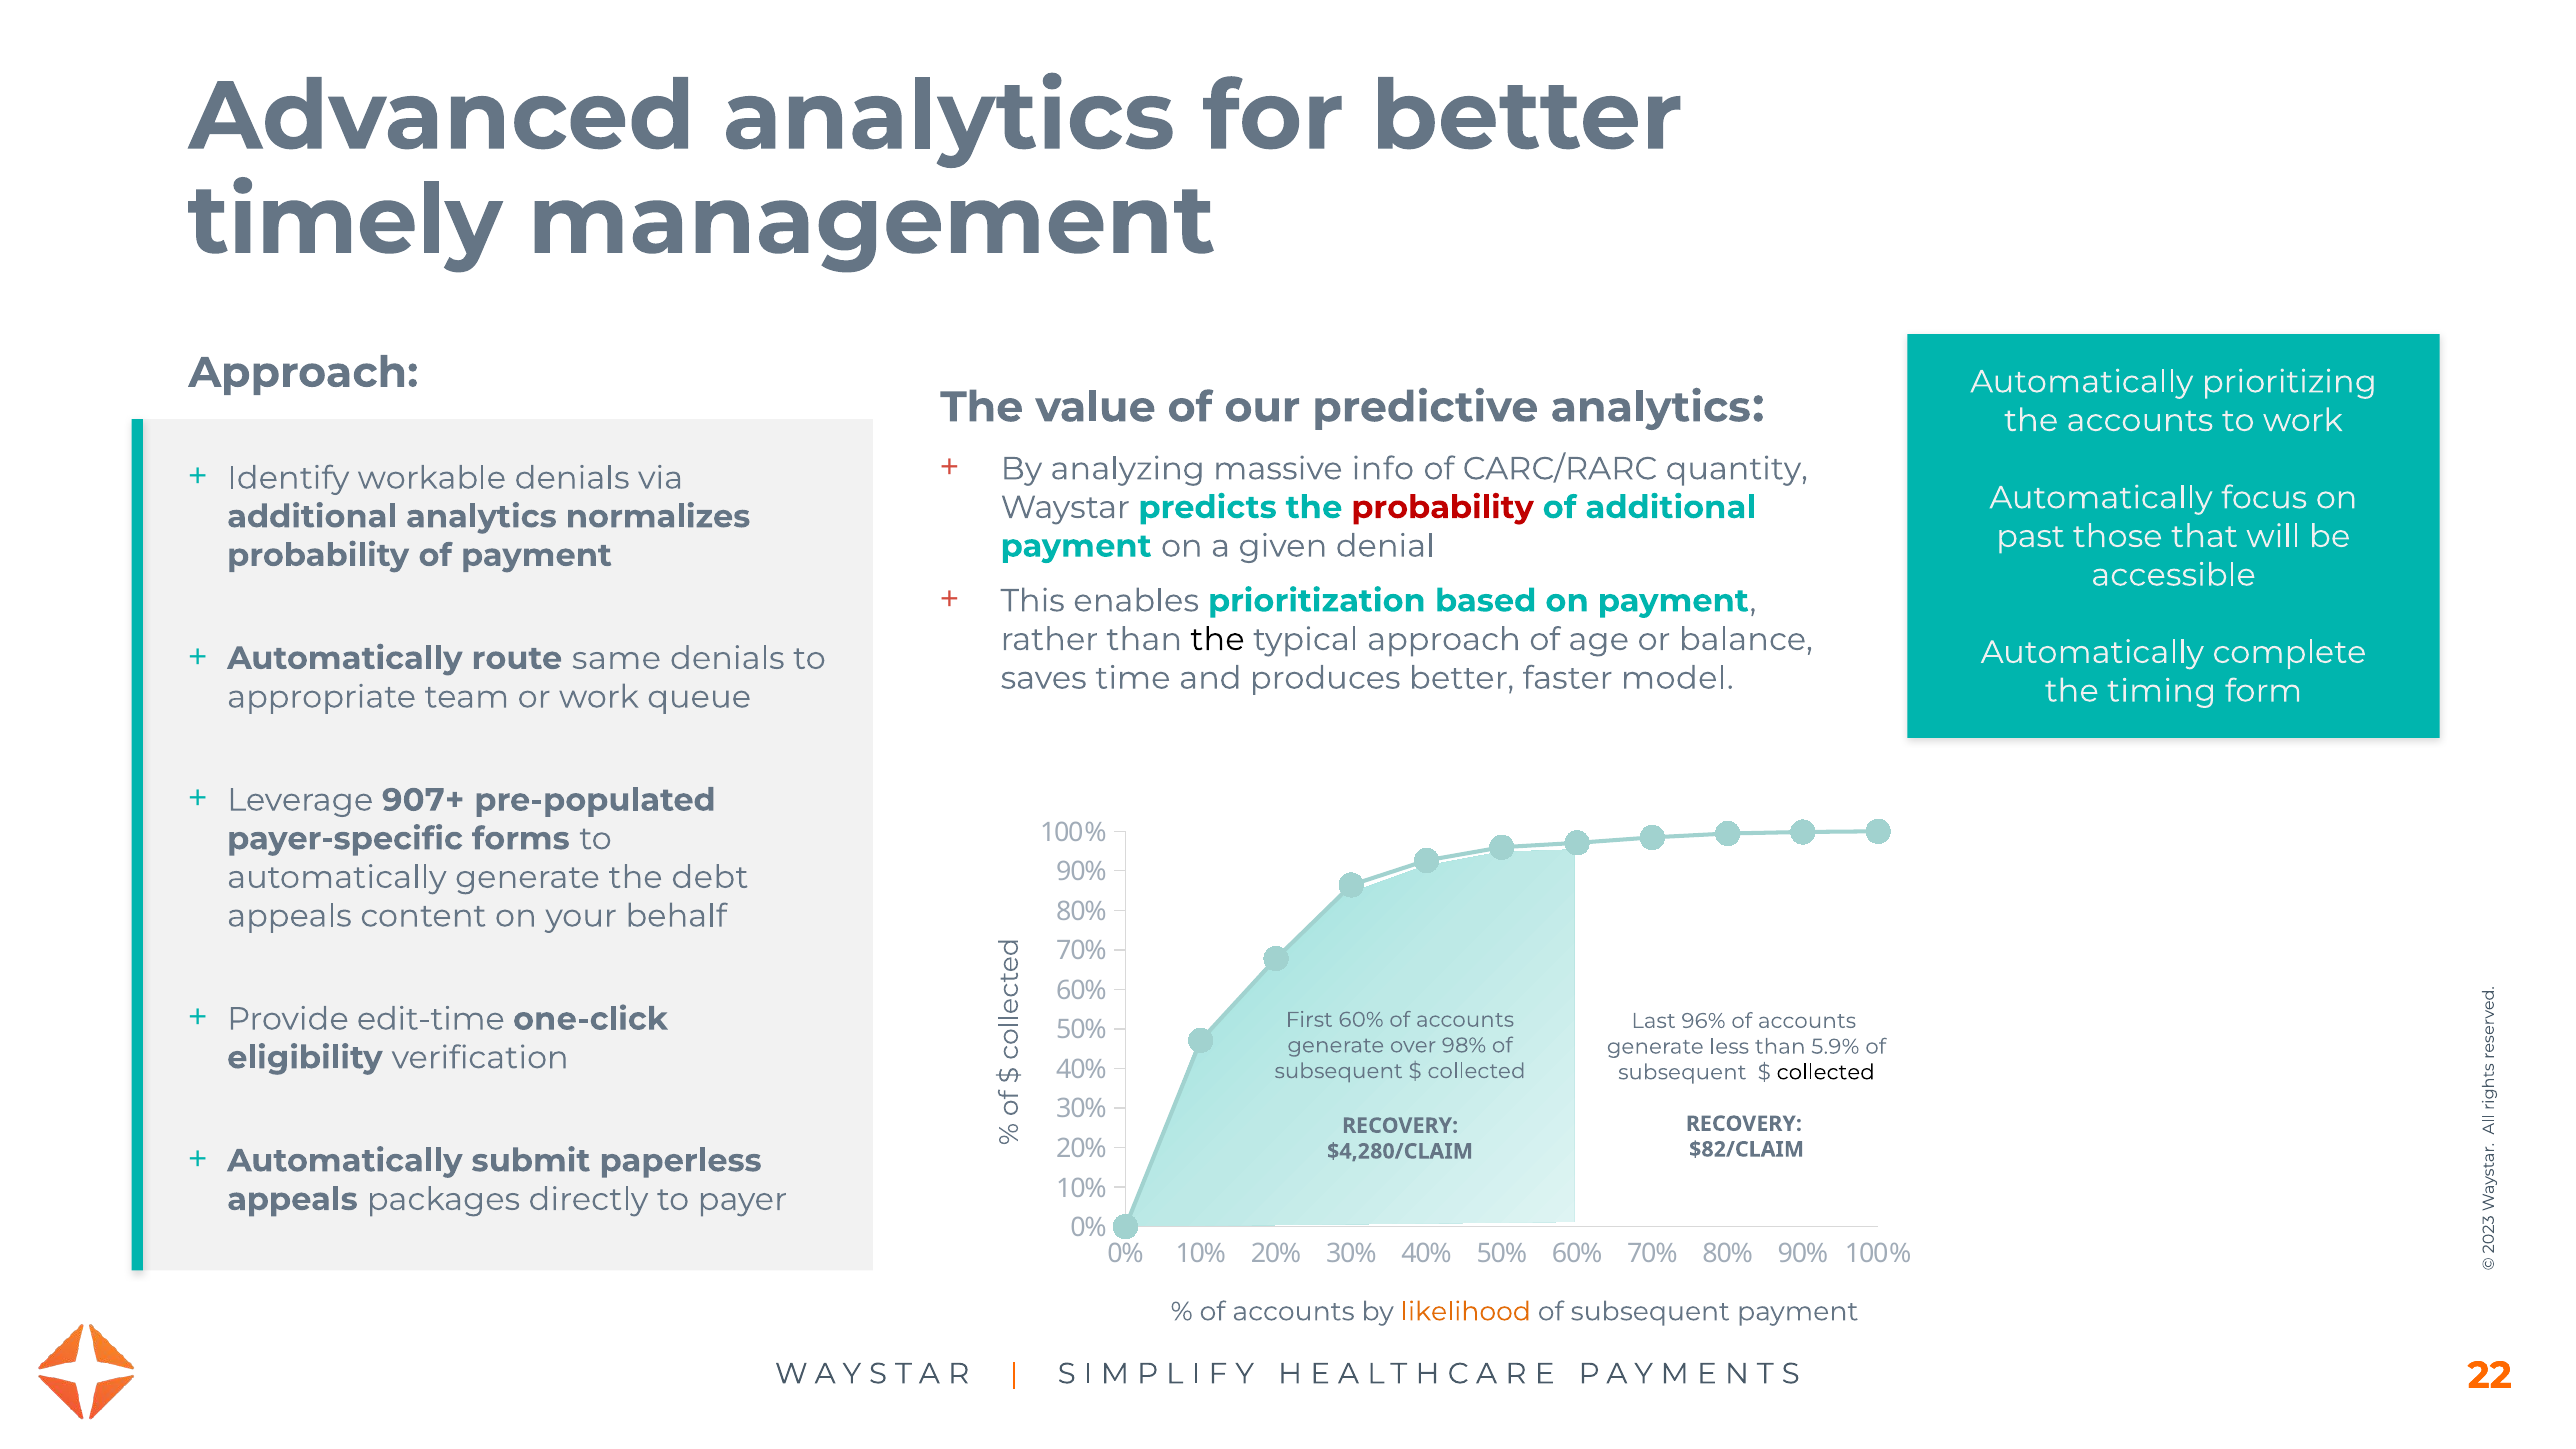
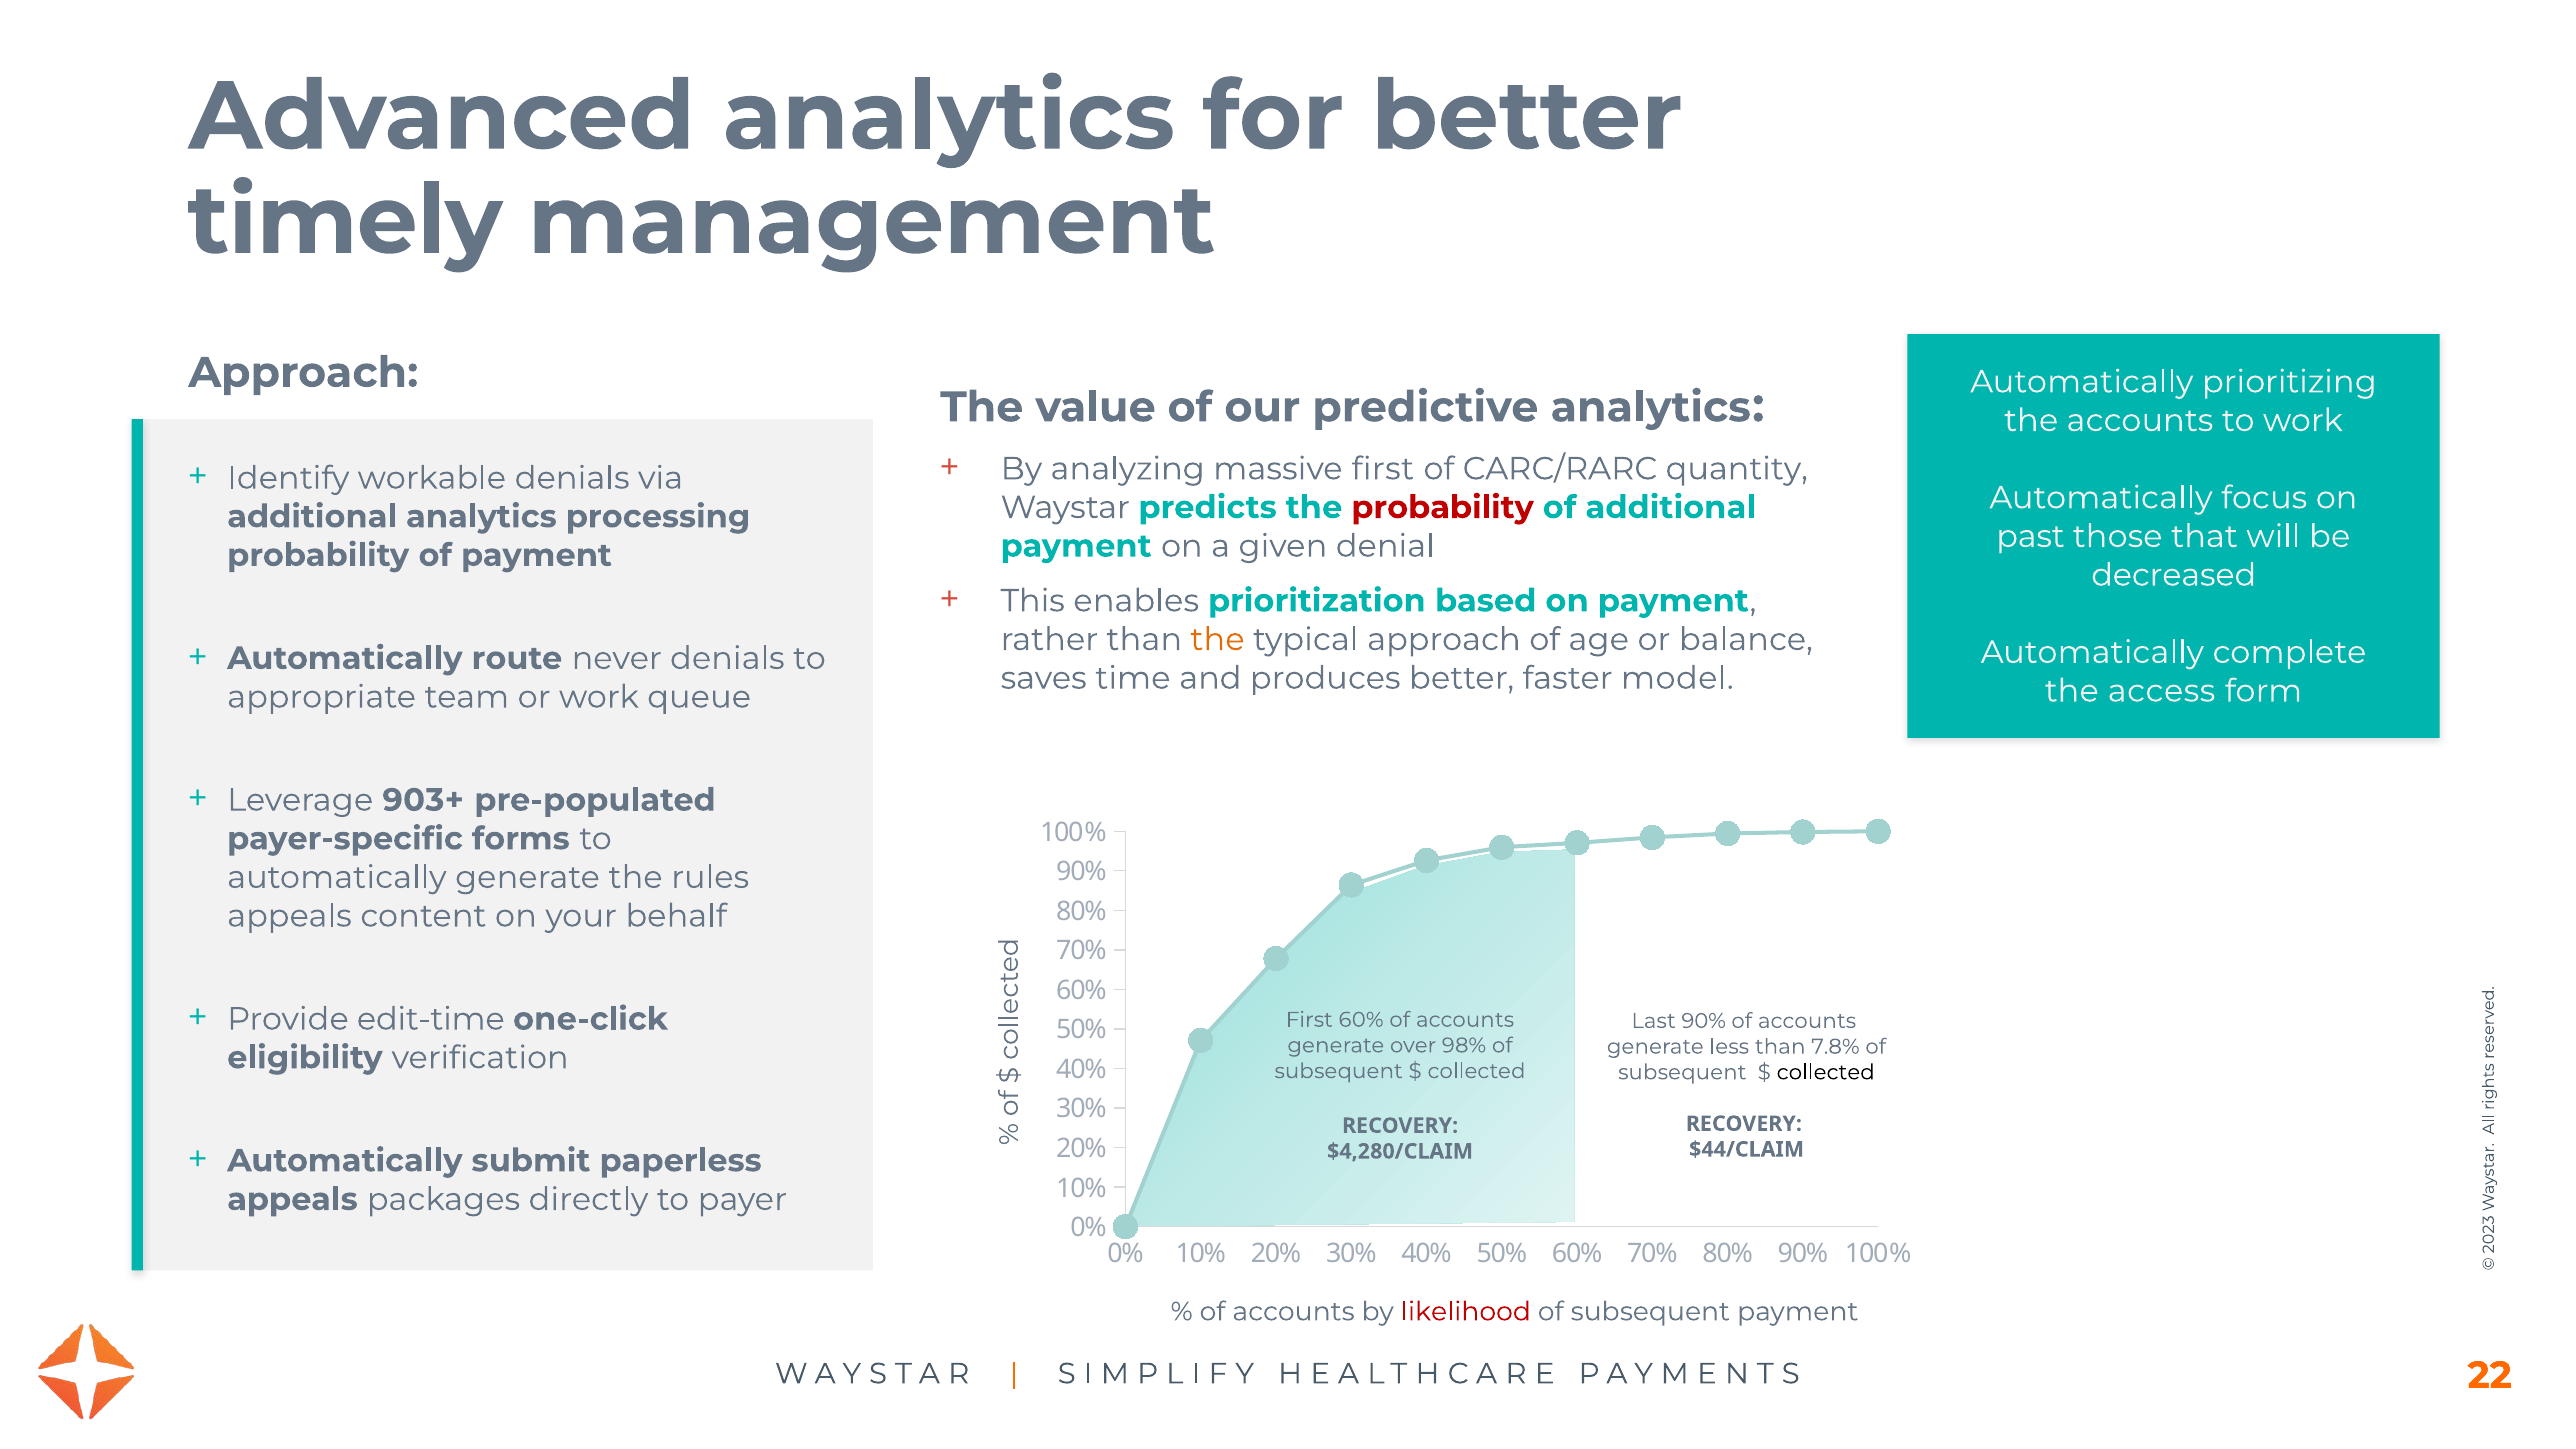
massive info: info -> first
normalizes: normalizes -> processing
accessible: accessible -> decreased
the at (1218, 639) colour: black -> orange
same: same -> never
timing: timing -> access
907+: 907+ -> 903+
debt: debt -> rules
Last 96%: 96% -> 90%
5.9%: 5.9% -> 7.8%
$82/CLAIM: $82/CLAIM -> $44/CLAIM
likelihood colour: orange -> red
